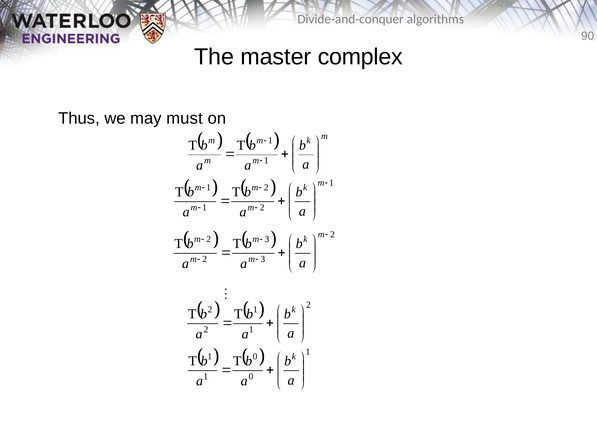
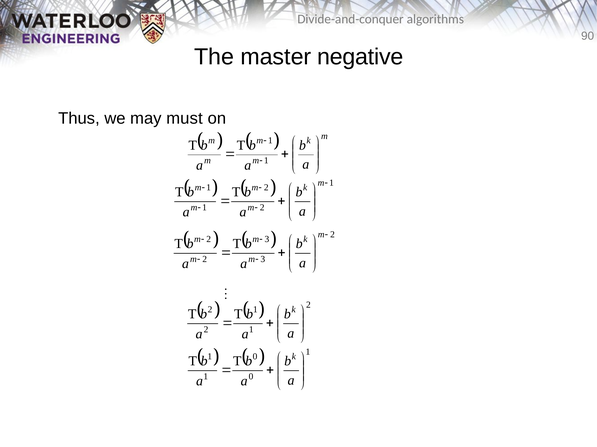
complex: complex -> negative
